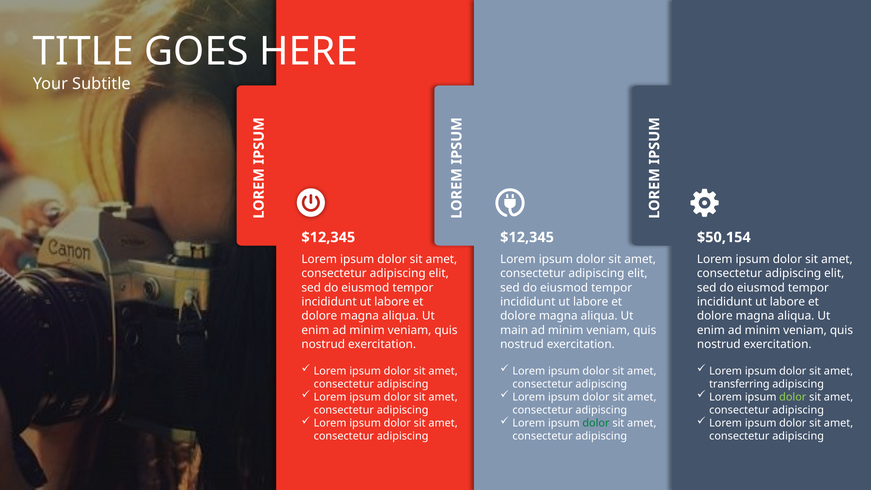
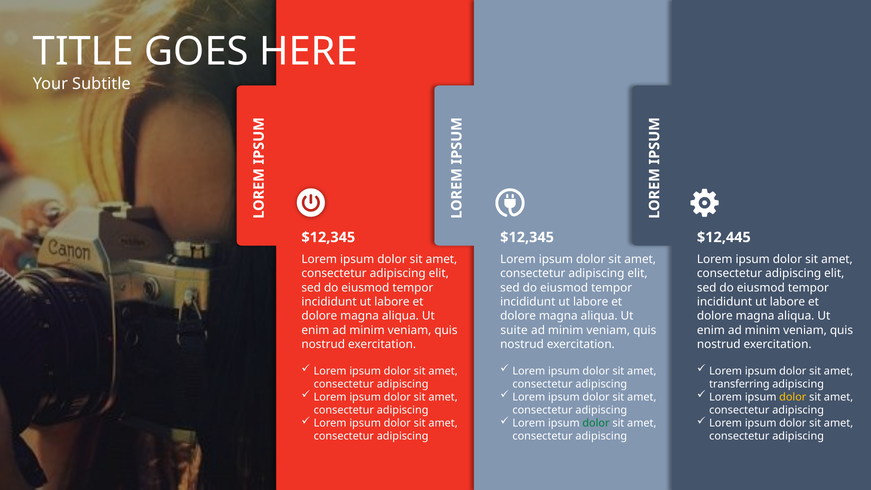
$50,154: $50,154 -> $12,445
main: main -> suite
dolor at (793, 397) colour: light green -> yellow
